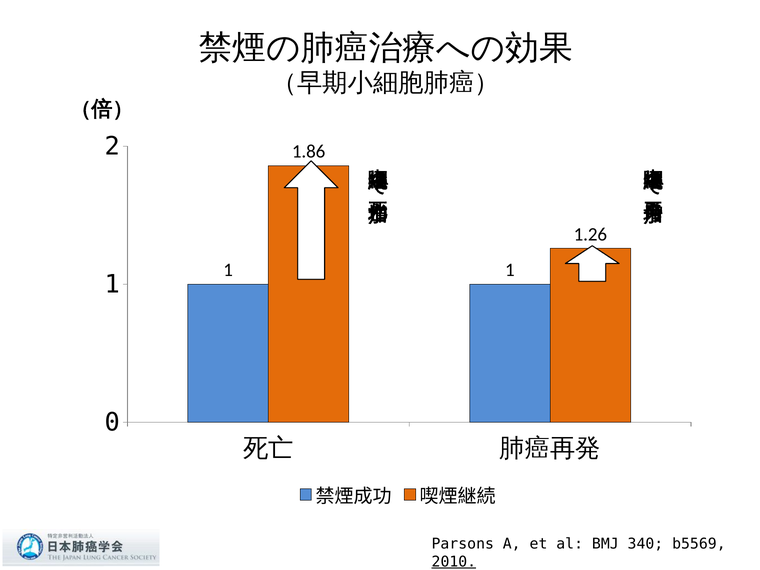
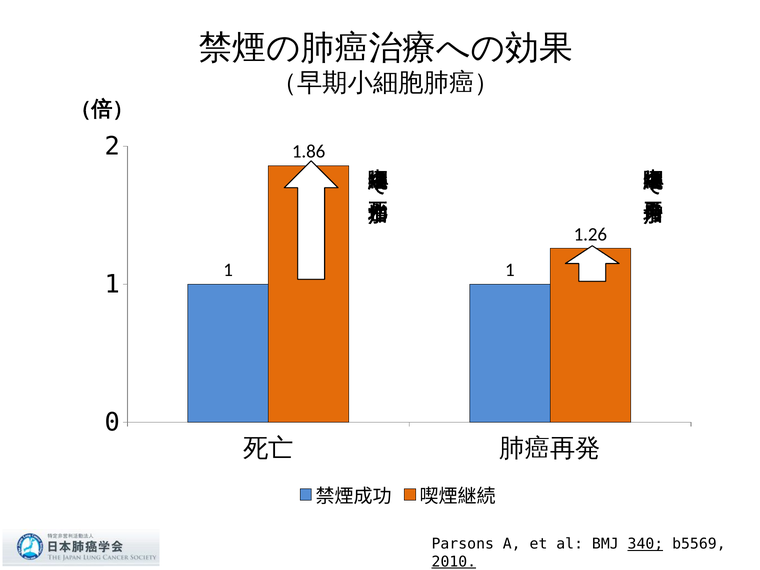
340 underline: none -> present
